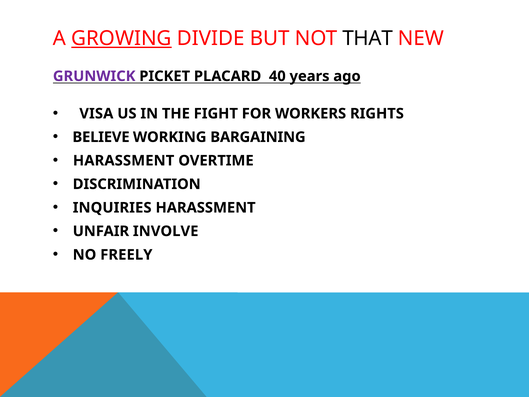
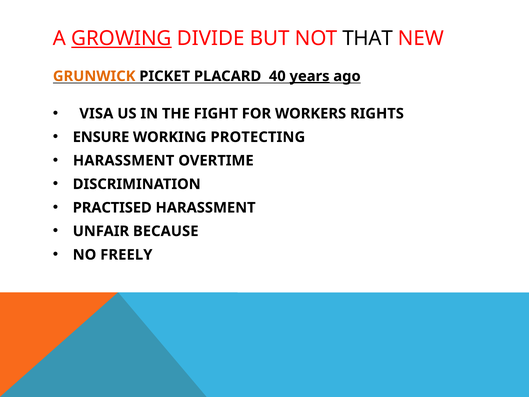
GRUNWICK colour: purple -> orange
years underline: none -> present
BELIEVE: BELIEVE -> ENSURE
BARGAINING: BARGAINING -> PROTECTING
INQUIRIES: INQUIRIES -> PRACTISED
INVOLVE: INVOLVE -> BECAUSE
